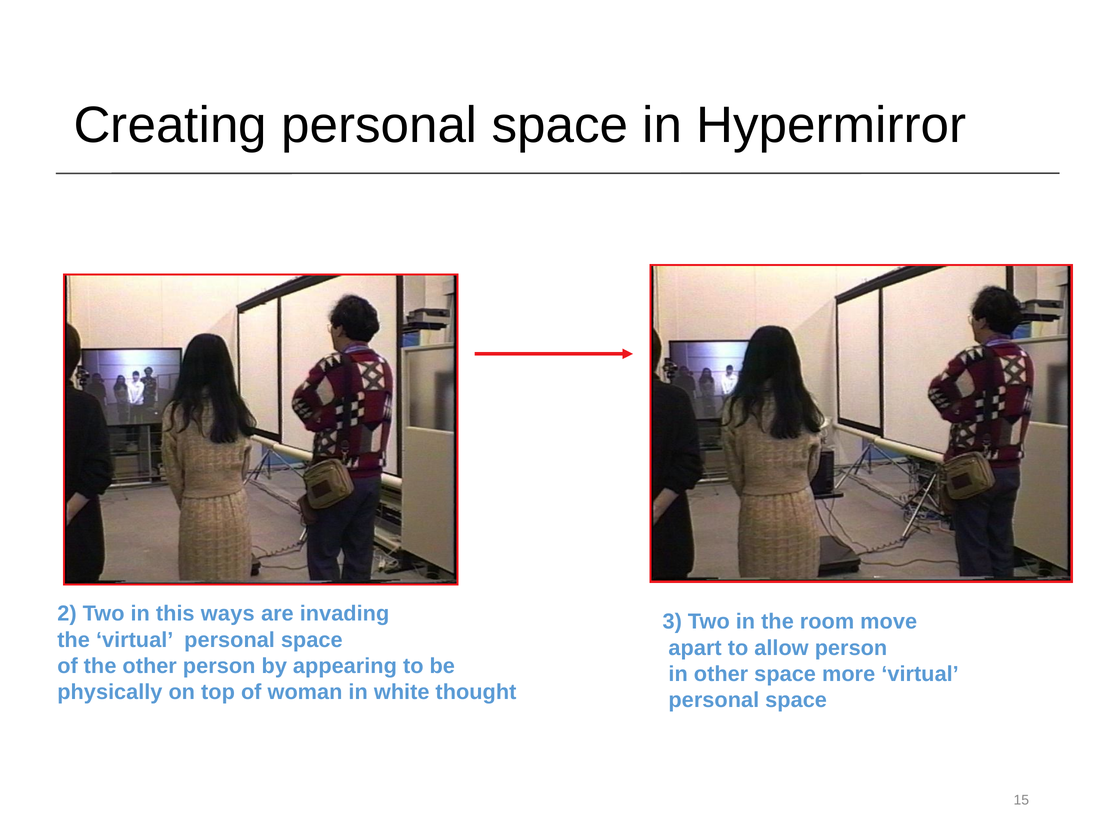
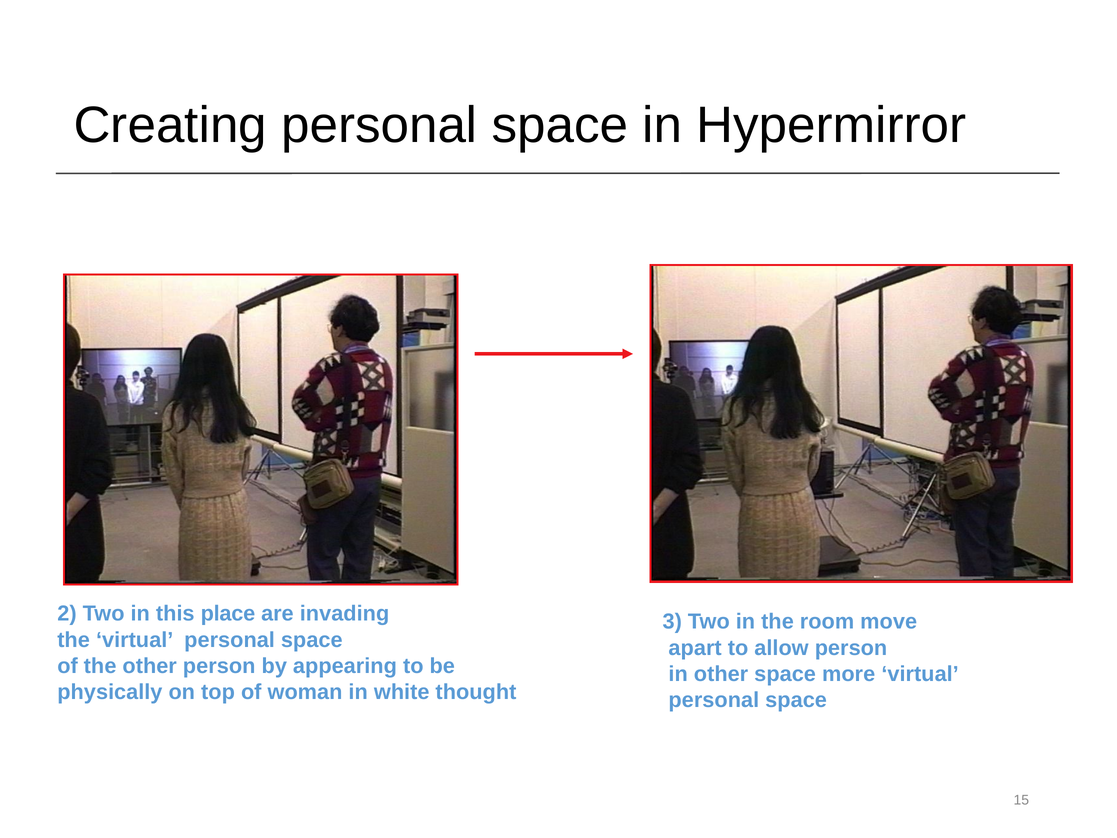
ways: ways -> place
